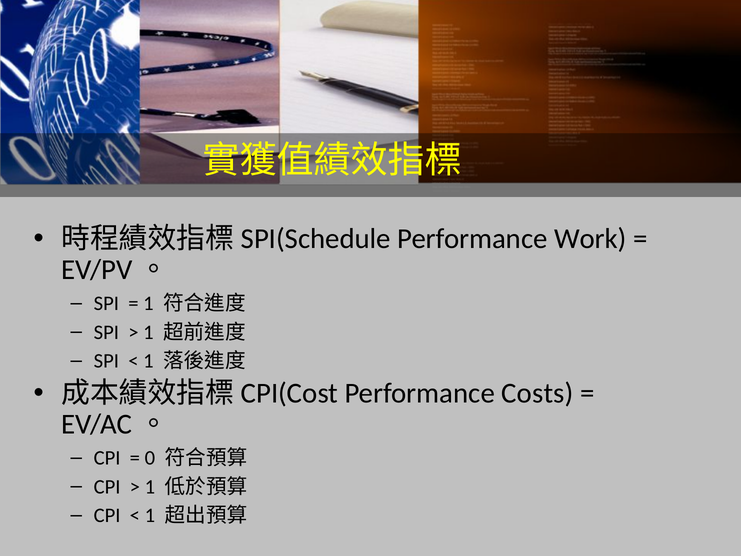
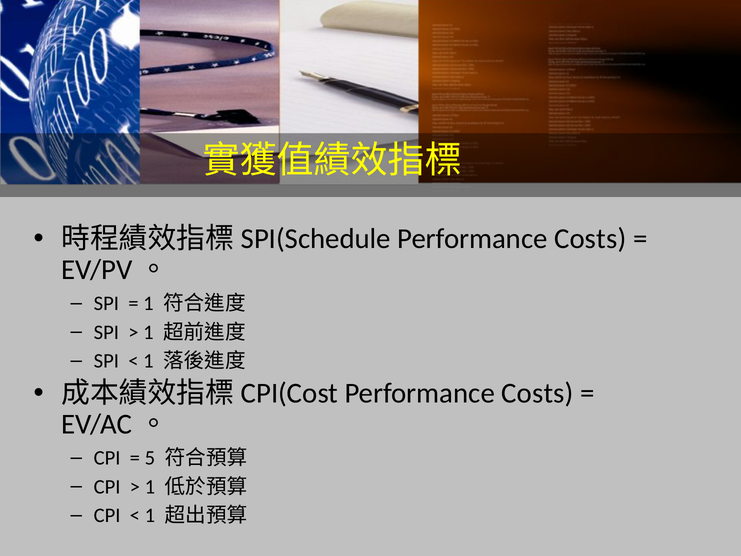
Work at (590, 239): Work -> Costs
0: 0 -> 5
